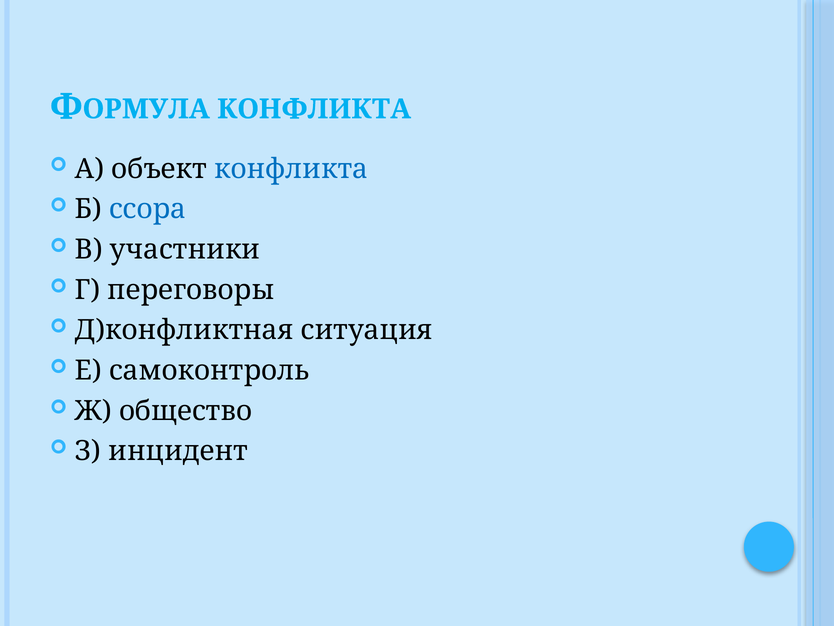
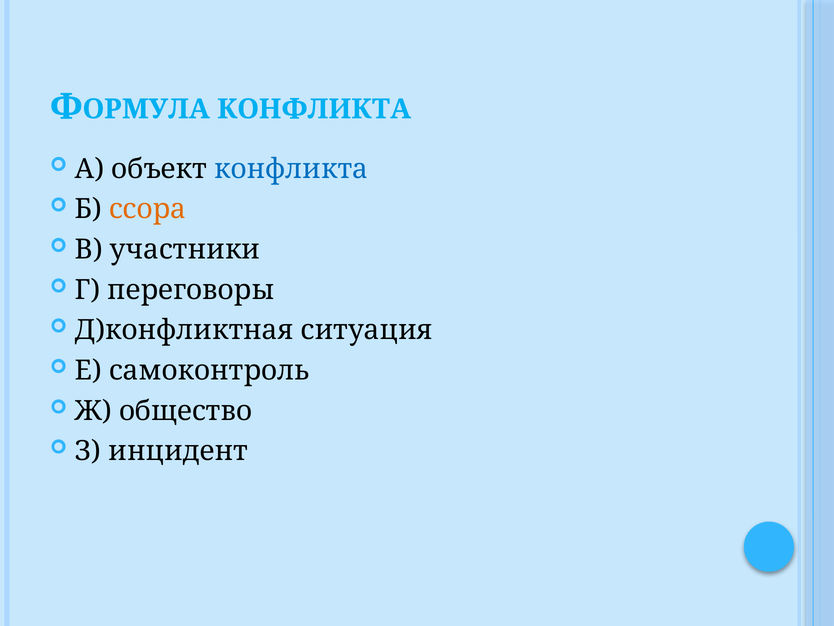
ссора colour: blue -> orange
